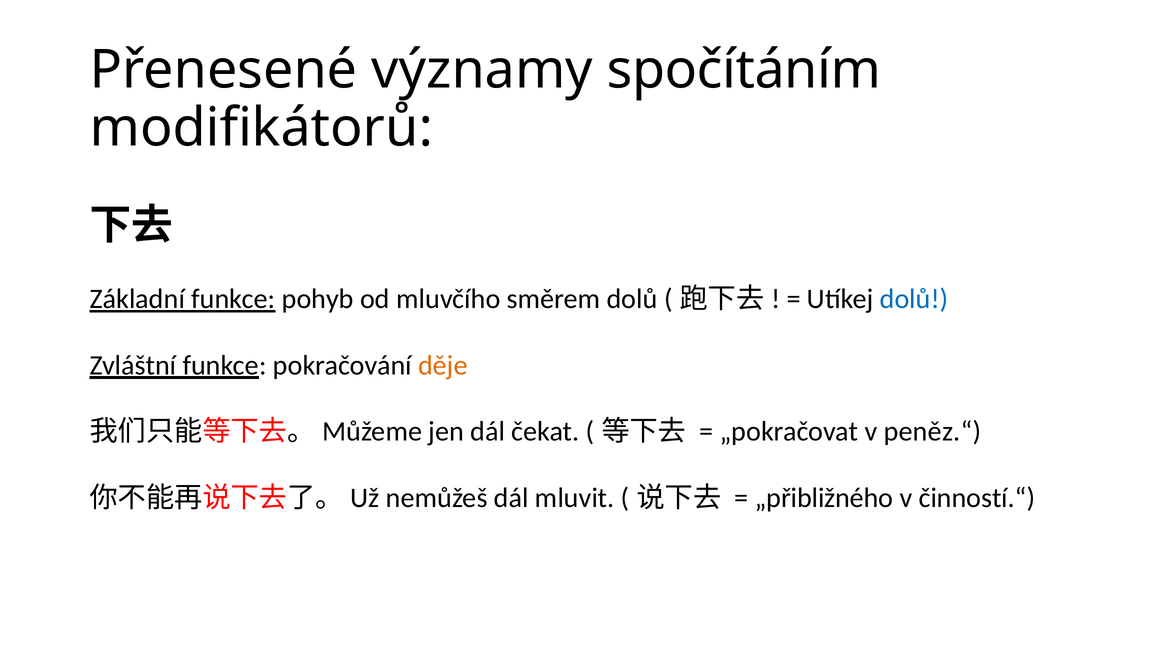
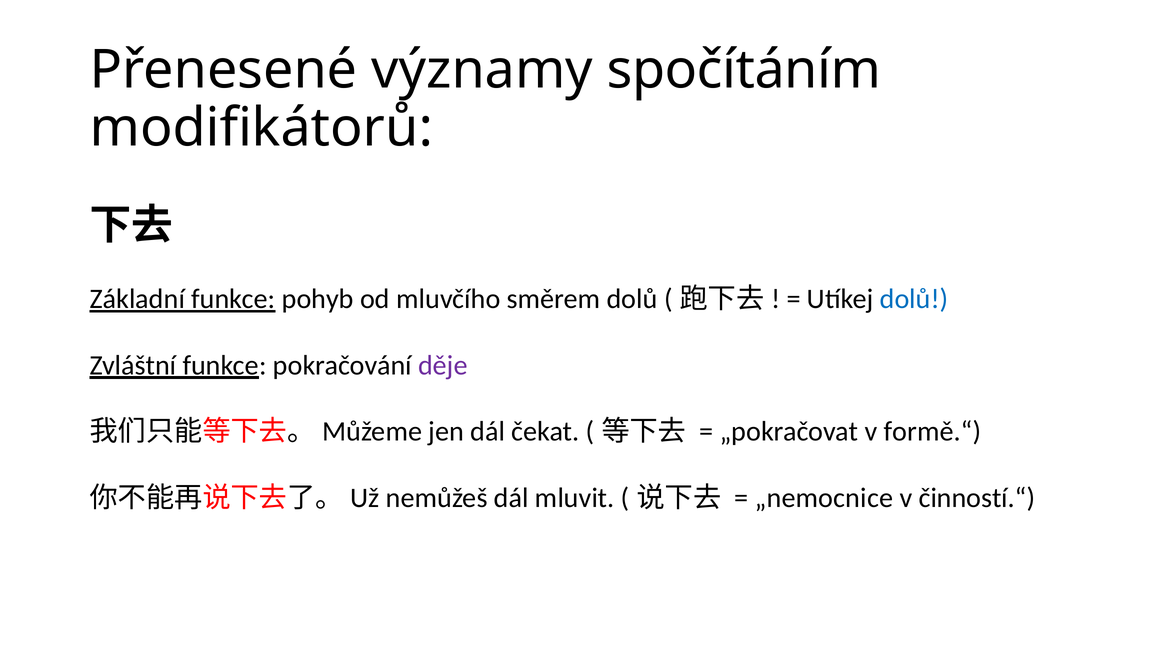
děje colour: orange -> purple
peněz.“: peněz.“ -> formě.“
„přibližného: „přibližného -> „nemocnice
